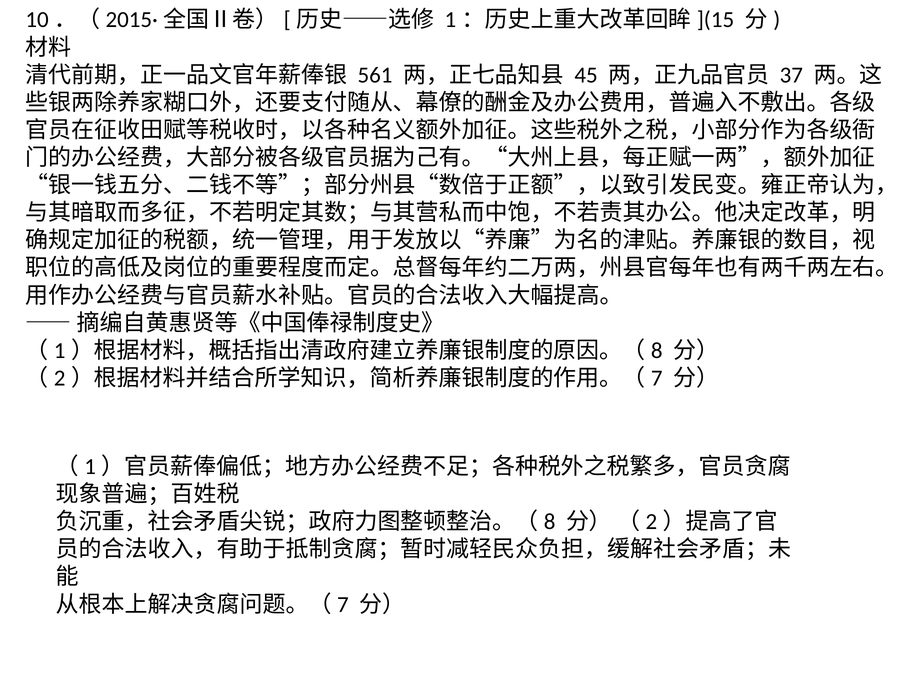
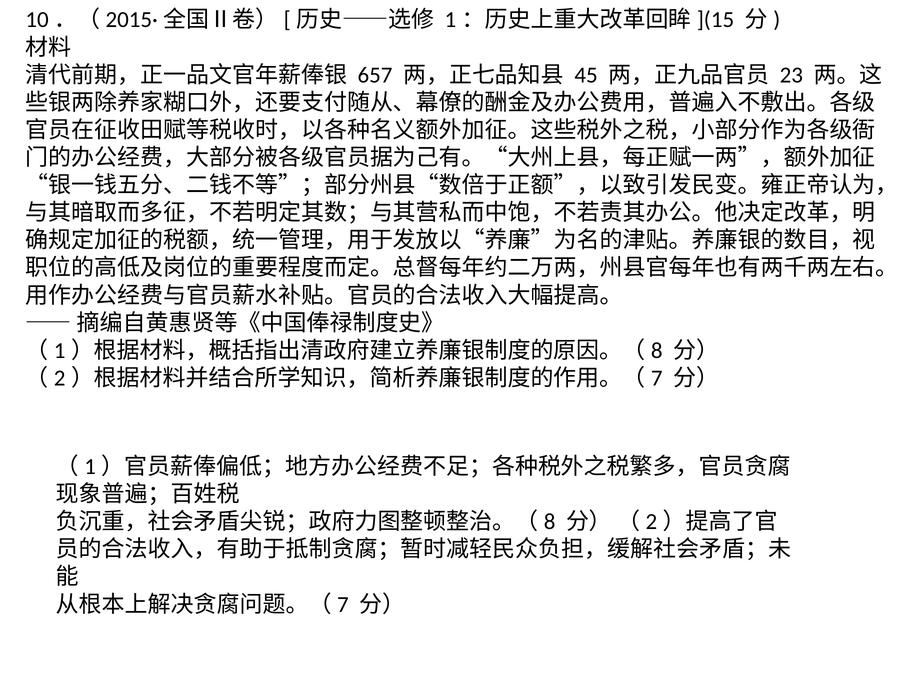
561: 561 -> 657
37: 37 -> 23
